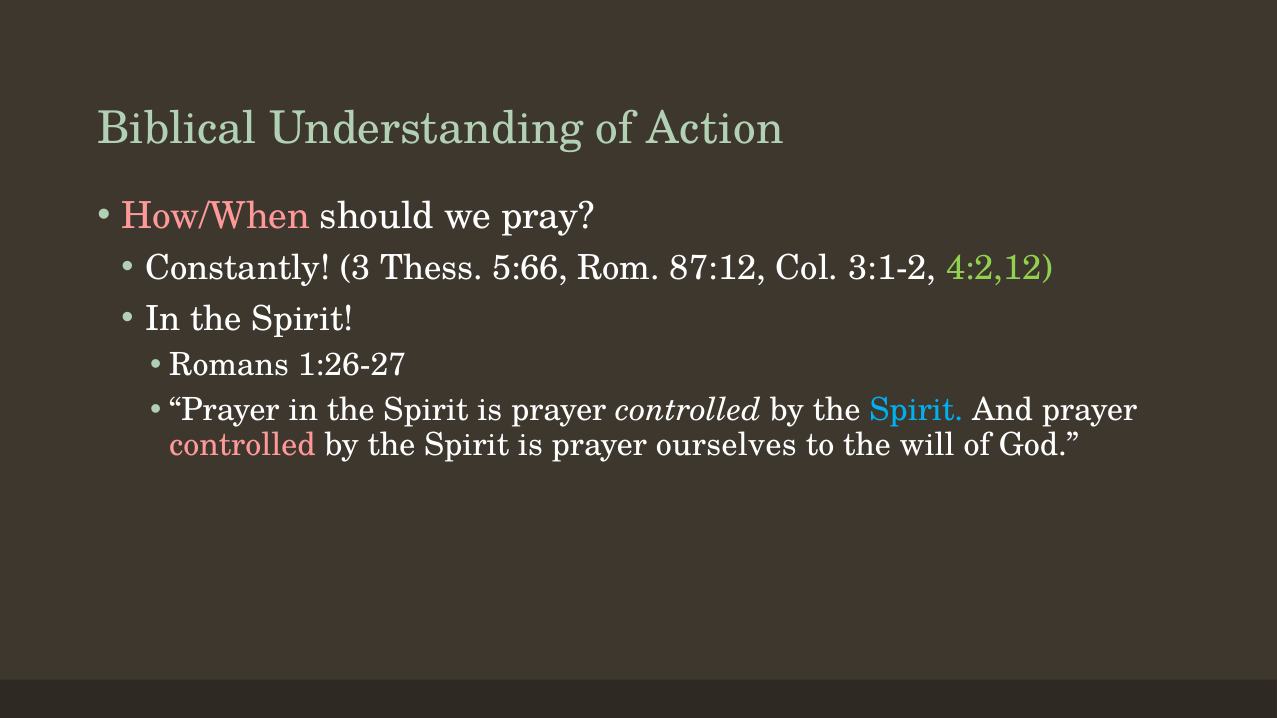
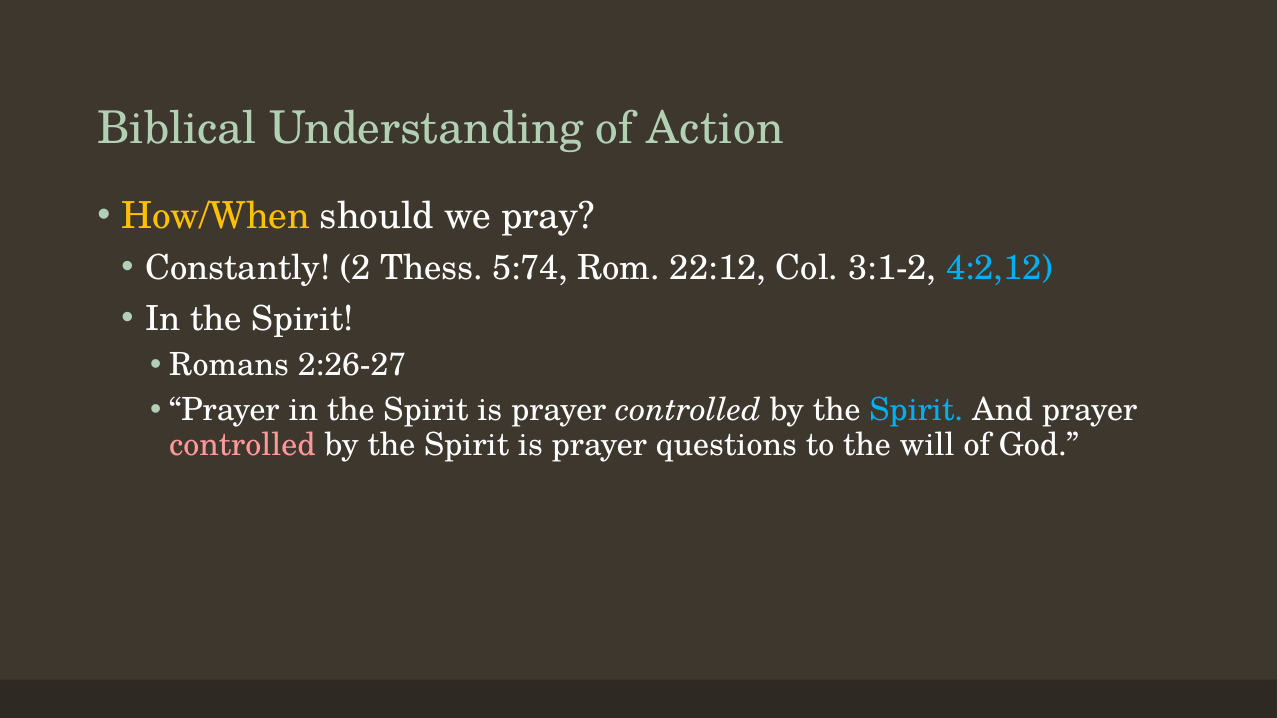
How/When colour: pink -> yellow
3: 3 -> 2
5:66: 5:66 -> 5:74
87:12: 87:12 -> 22:12
4:2,12 colour: light green -> light blue
1:26-27: 1:26-27 -> 2:26-27
ourselves: ourselves -> questions
